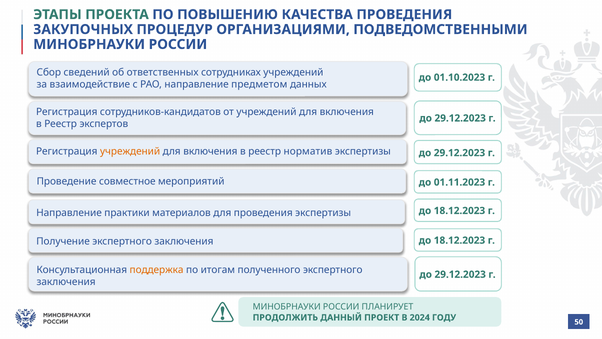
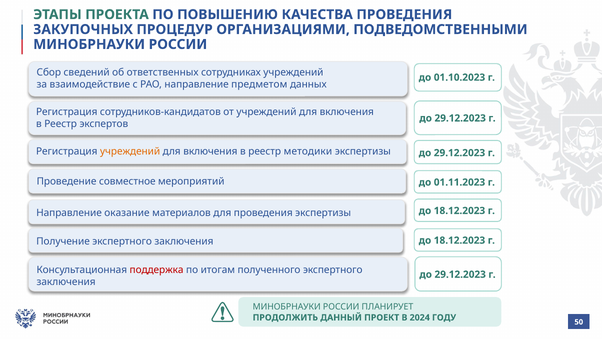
норматив: норматив -> методики
практики: практики -> оказание
поддержка colour: orange -> red
